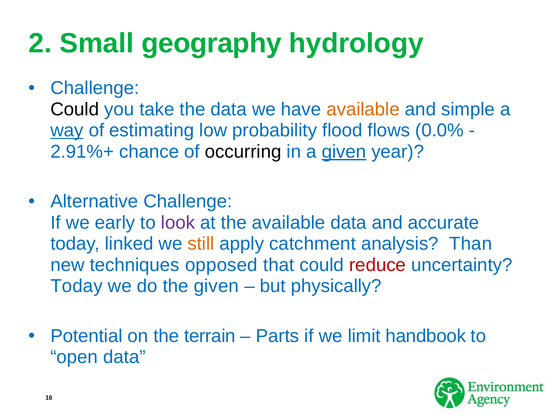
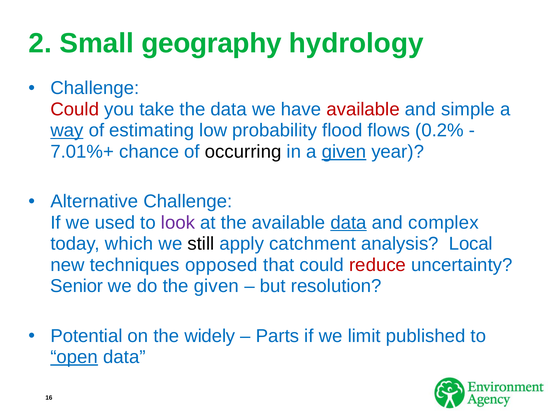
Could at (75, 109) colour: black -> red
available at (363, 109) colour: orange -> red
0.0%: 0.0% -> 0.2%
2.91%+: 2.91%+ -> 7.01%+
early: early -> used
data at (349, 223) underline: none -> present
accurate: accurate -> complex
linked: linked -> which
still colour: orange -> black
Than: Than -> Local
Today at (77, 286): Today -> Senior
physically: physically -> resolution
terrain: terrain -> widely
handbook: handbook -> published
open underline: none -> present
